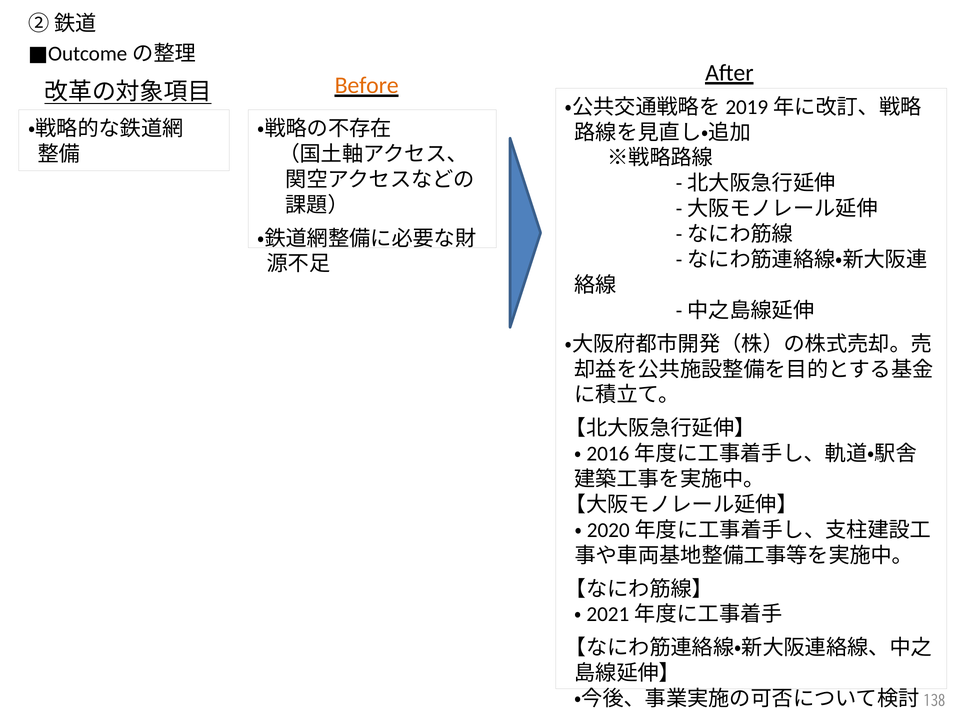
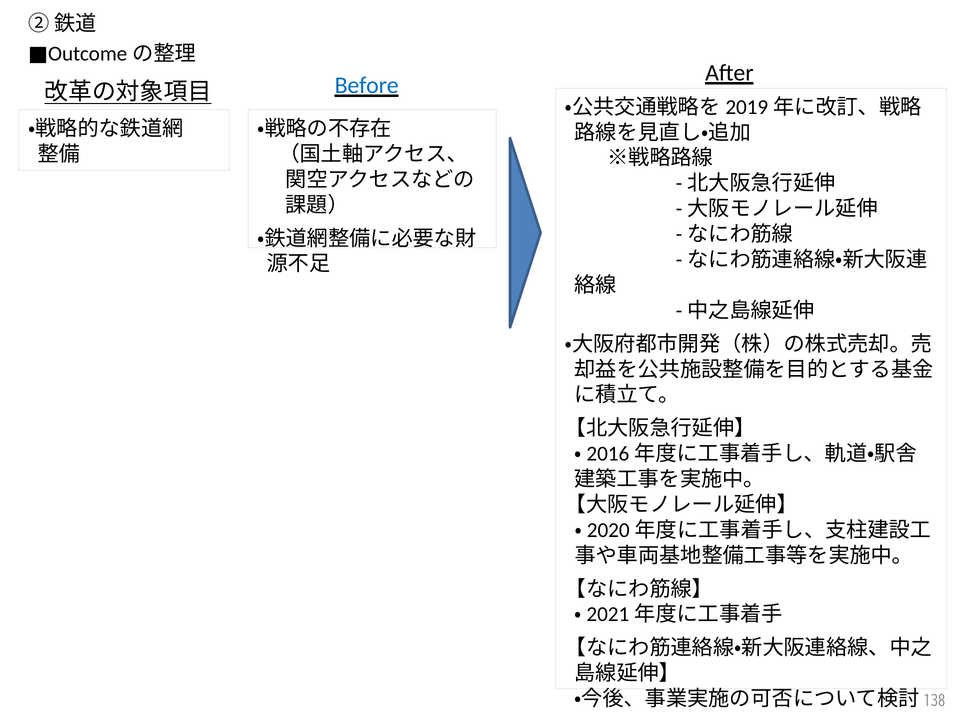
Before colour: orange -> blue
